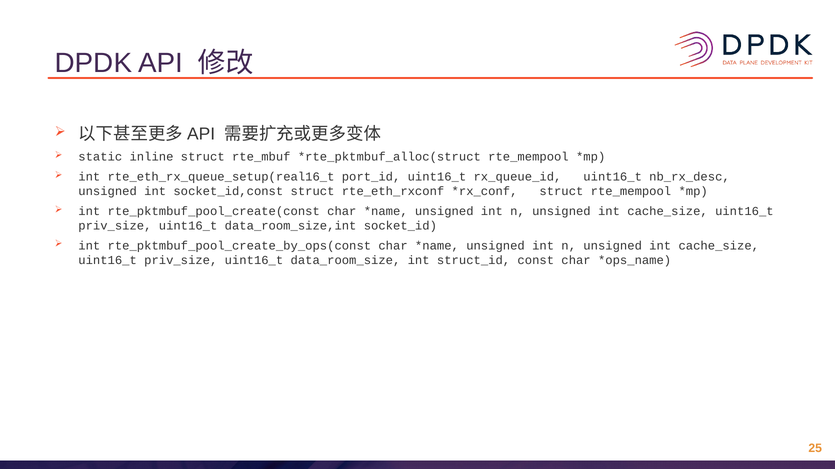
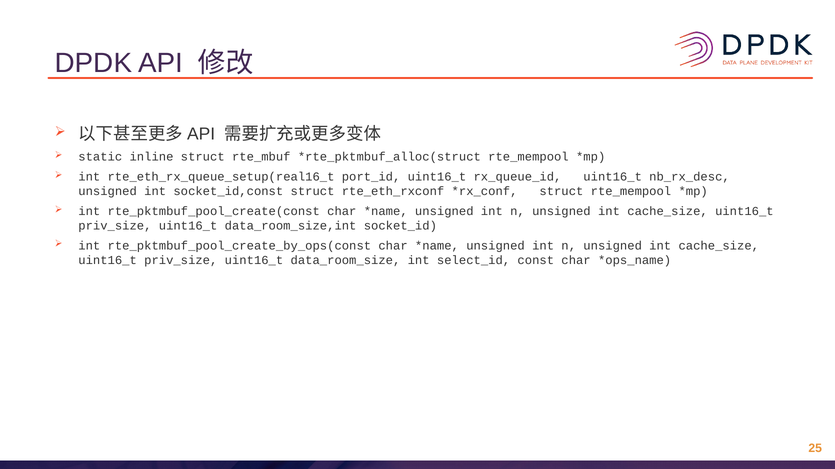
struct_id: struct_id -> select_id
